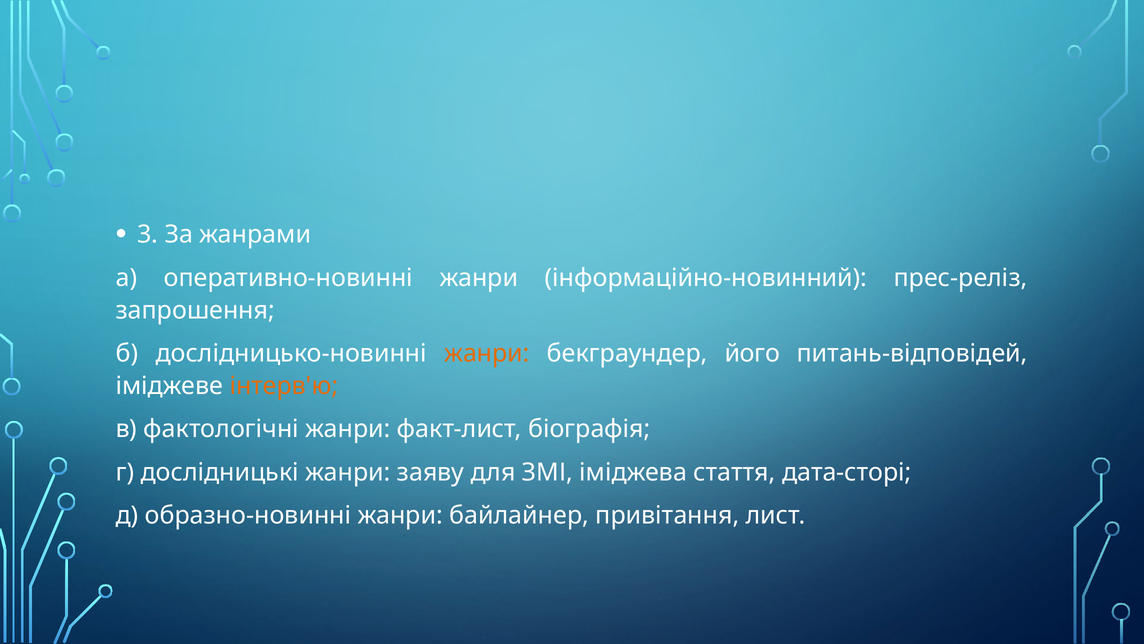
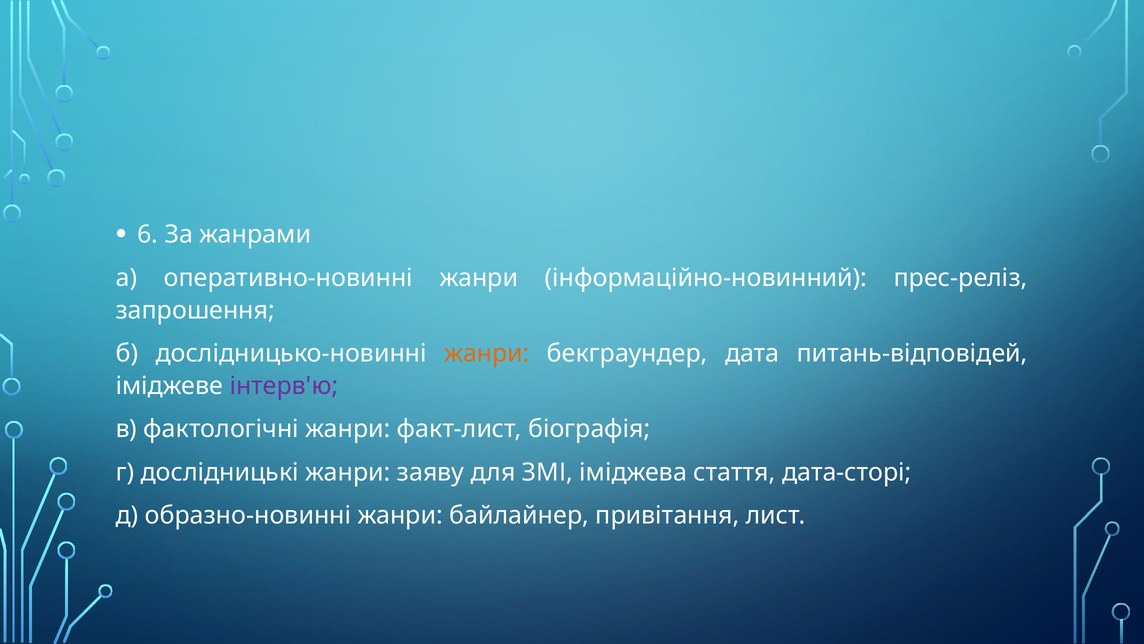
3: 3 -> 6
його: його -> дата
інтерв'ю colour: orange -> purple
